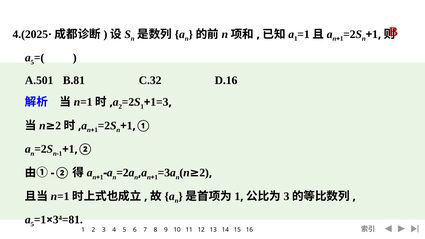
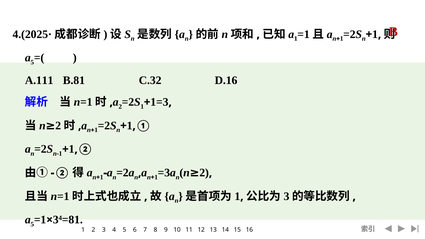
A.501: A.501 -> A.111
